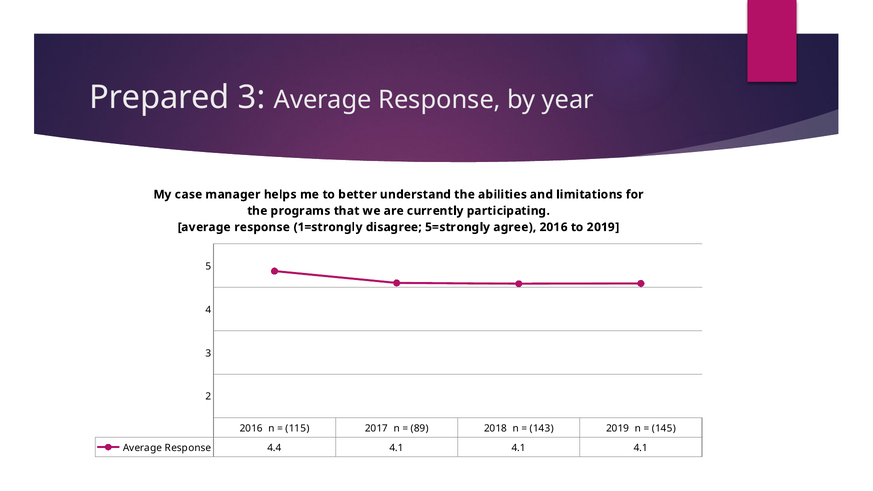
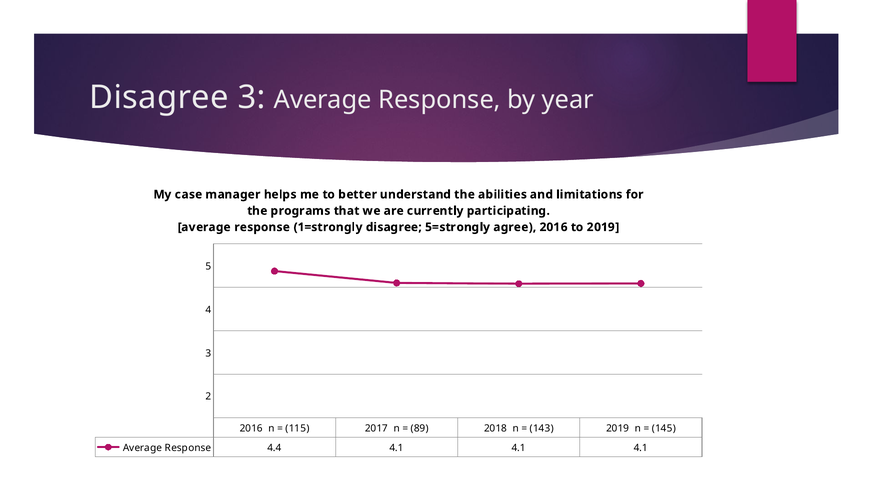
Prepared at (159, 97): Prepared -> Disagree
